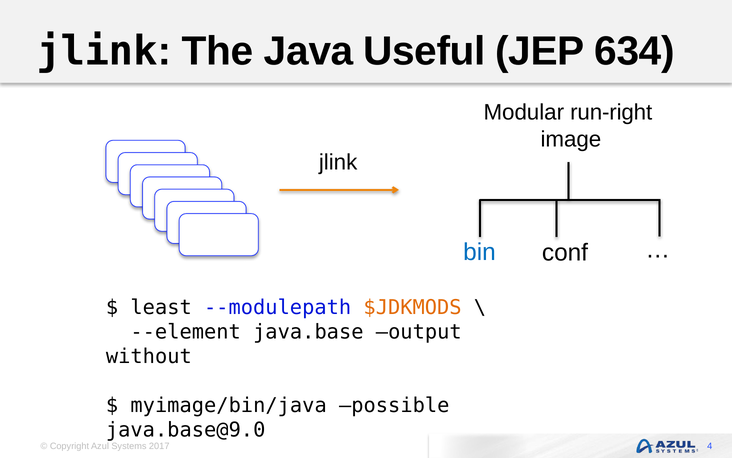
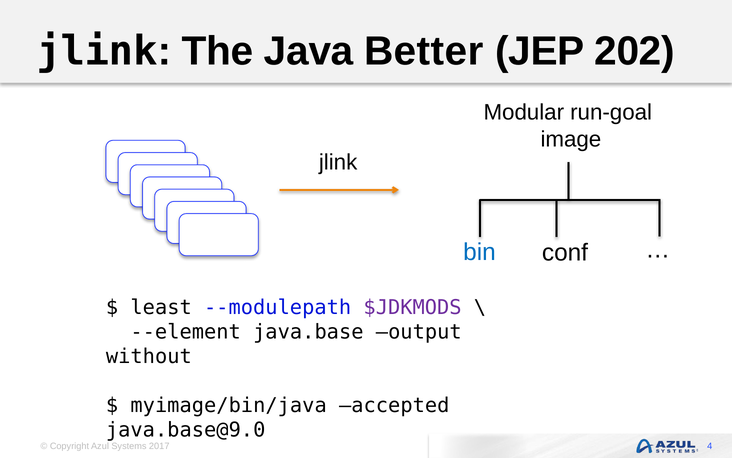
Useful: Useful -> Better
634: 634 -> 202
run-right: run-right -> run-goal
$JDKMODS colour: orange -> purple
possible: possible -> accepted
